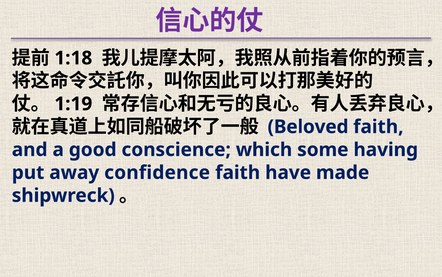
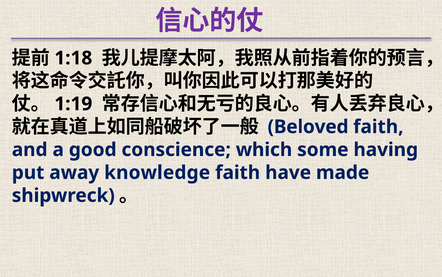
confidence: confidence -> knowledge
